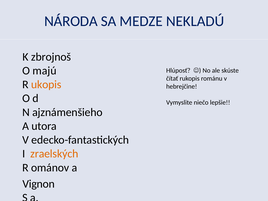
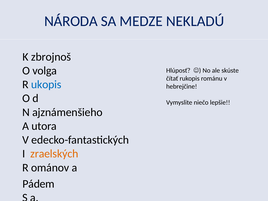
majú: majú -> volga
ukopis colour: orange -> blue
Vignon: Vignon -> Pádem
